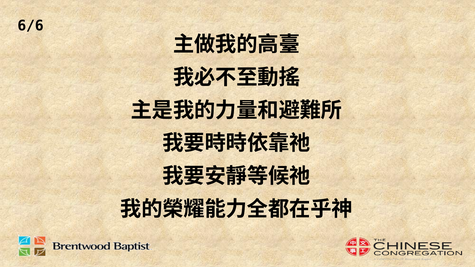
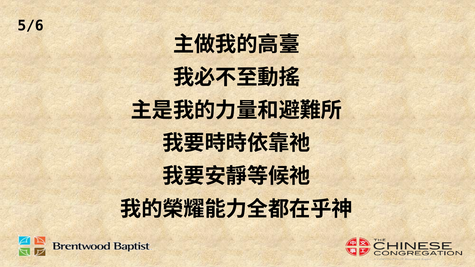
6/6: 6/6 -> 5/6
